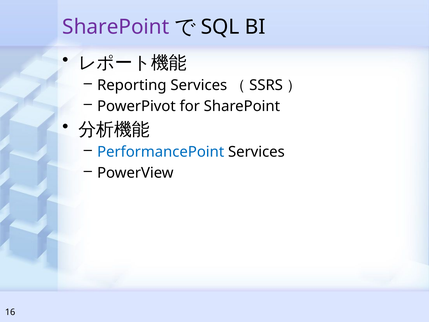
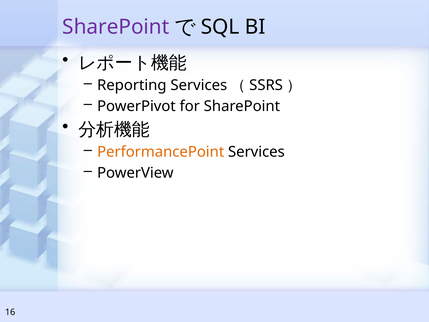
PerformancePoint colour: blue -> orange
